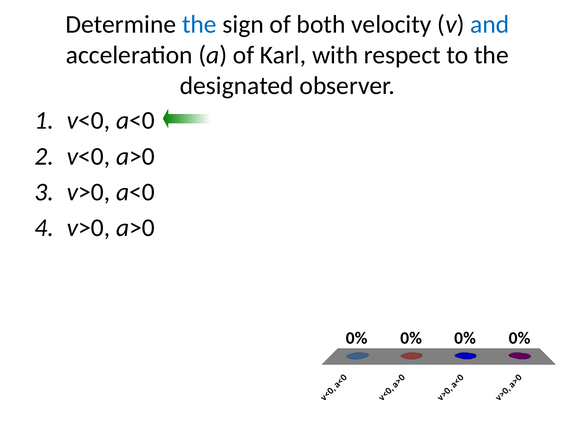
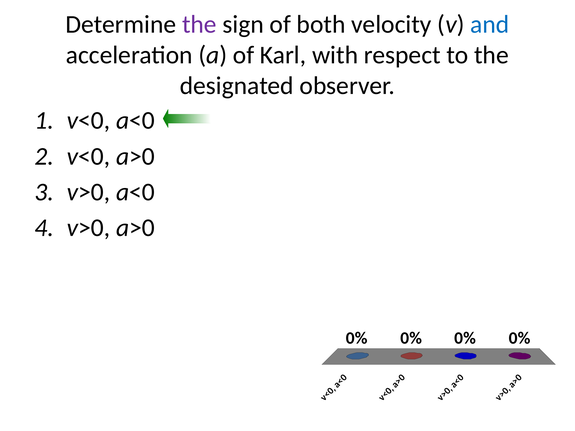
the at (199, 24) colour: blue -> purple
